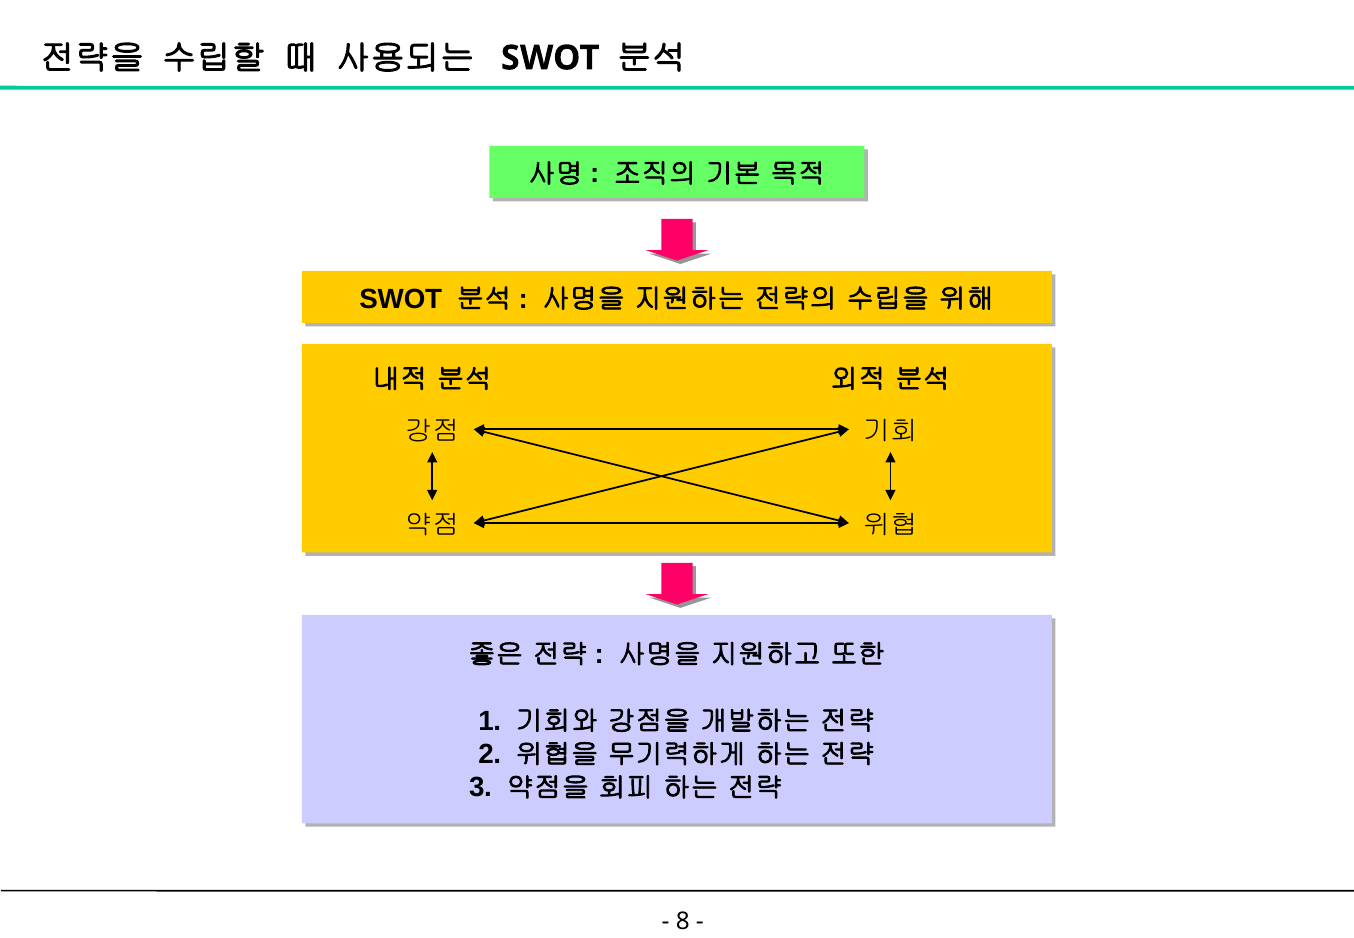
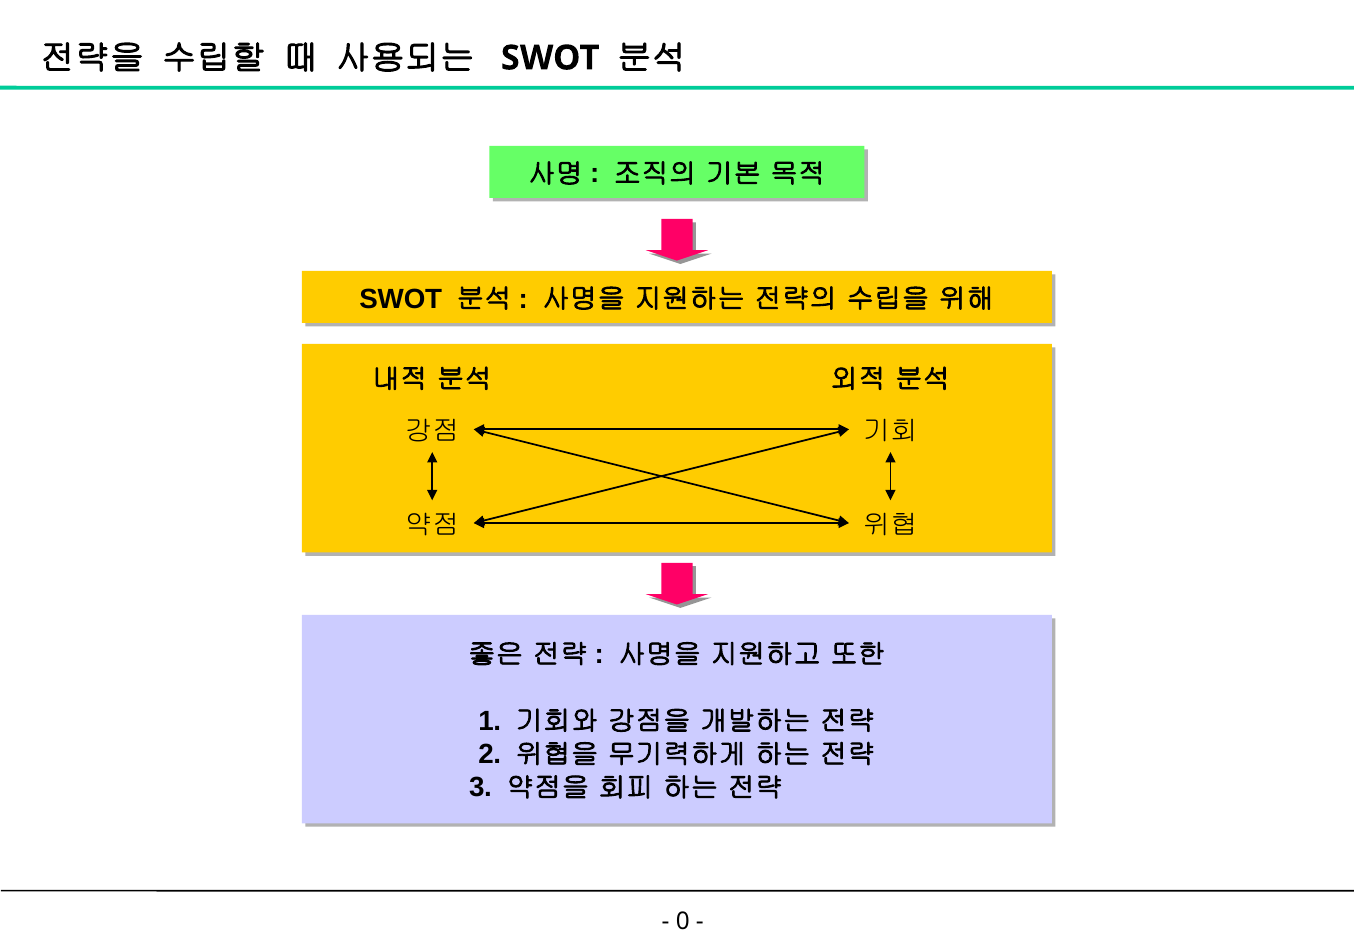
8: 8 -> 0
